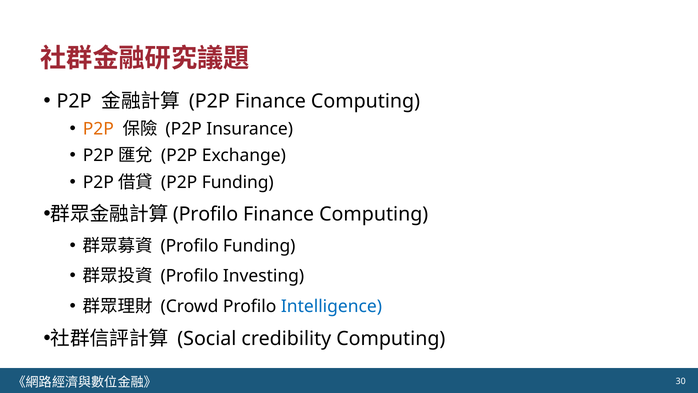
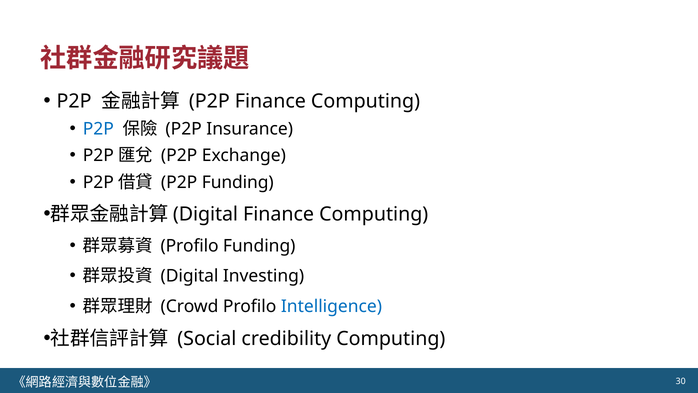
P2P at (98, 129) colour: orange -> blue
Profilo at (206, 214): Profilo -> Digital
Profilo at (190, 276): Profilo -> Digital
